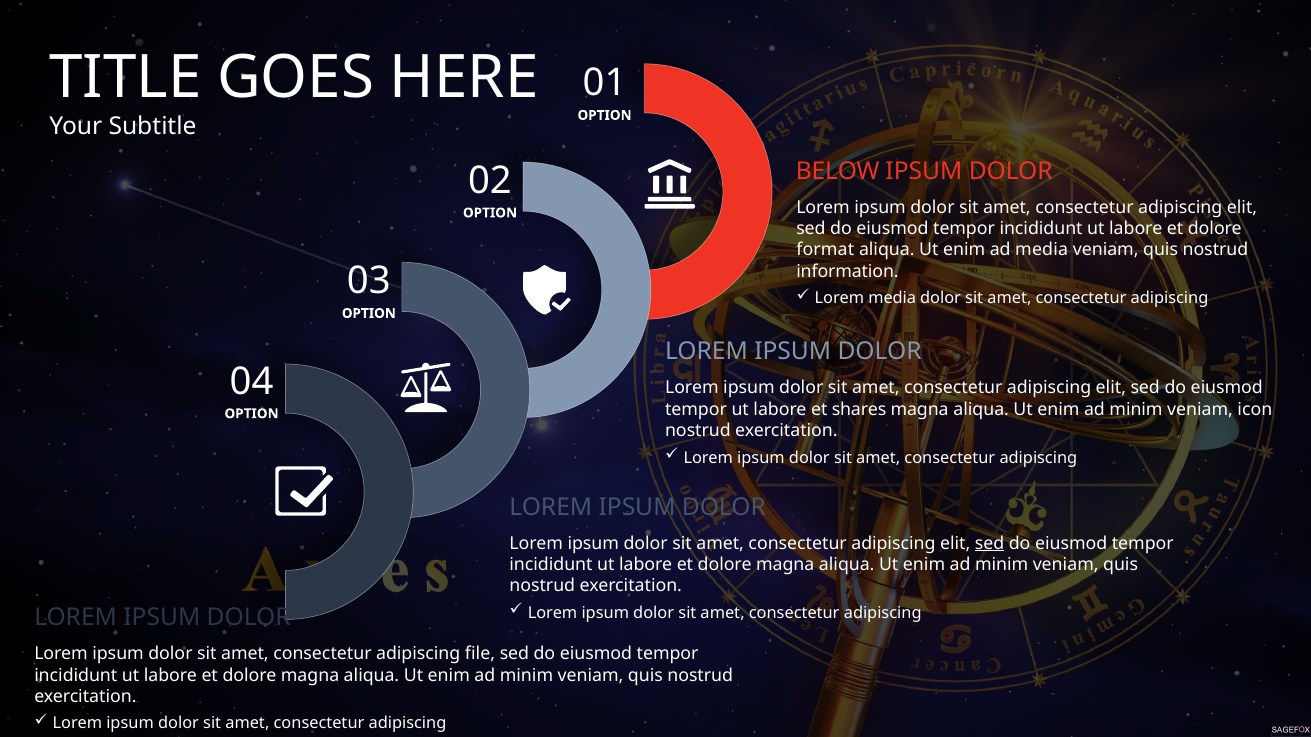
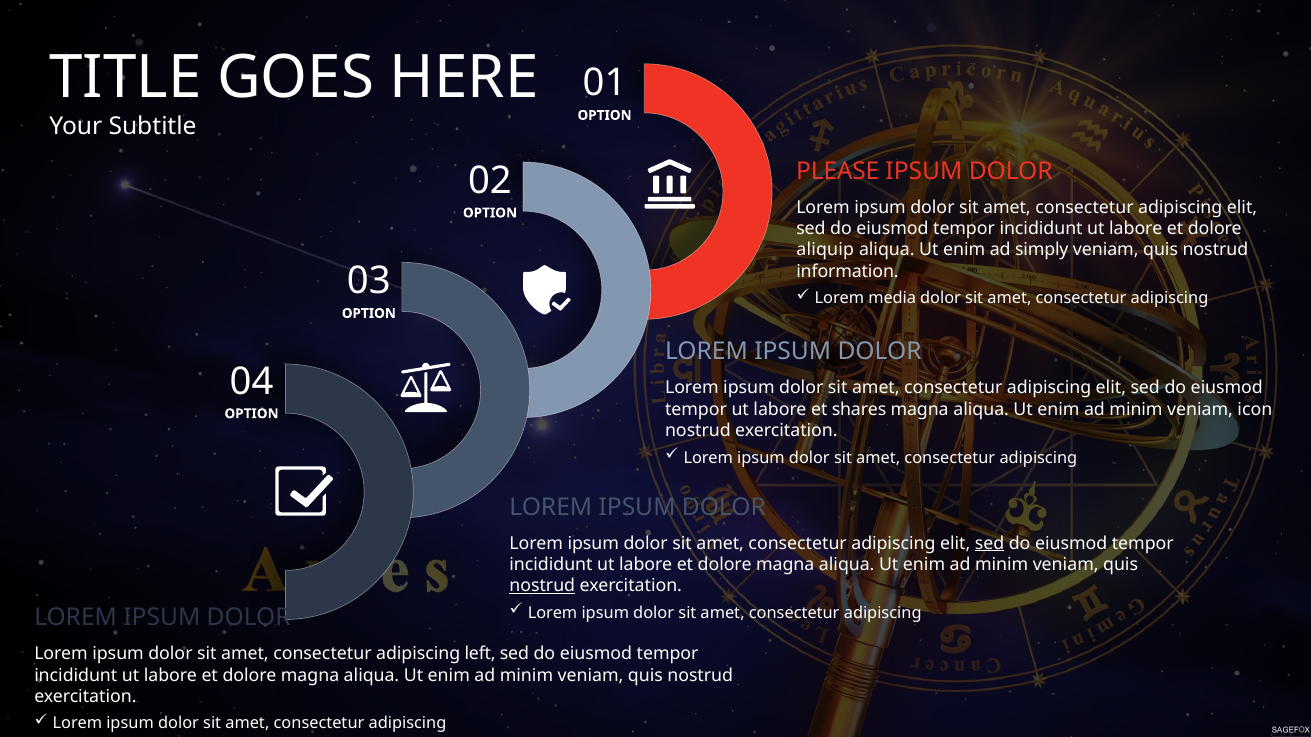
BELOW: BELOW -> PLEASE
format: format -> aliquip
ad media: media -> simply
nostrud at (542, 586) underline: none -> present
file: file -> left
